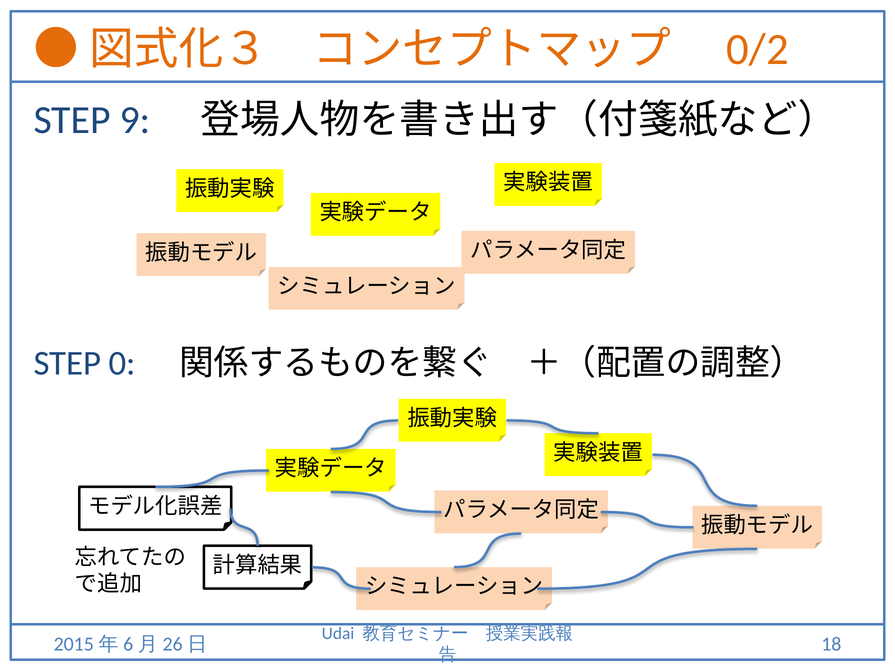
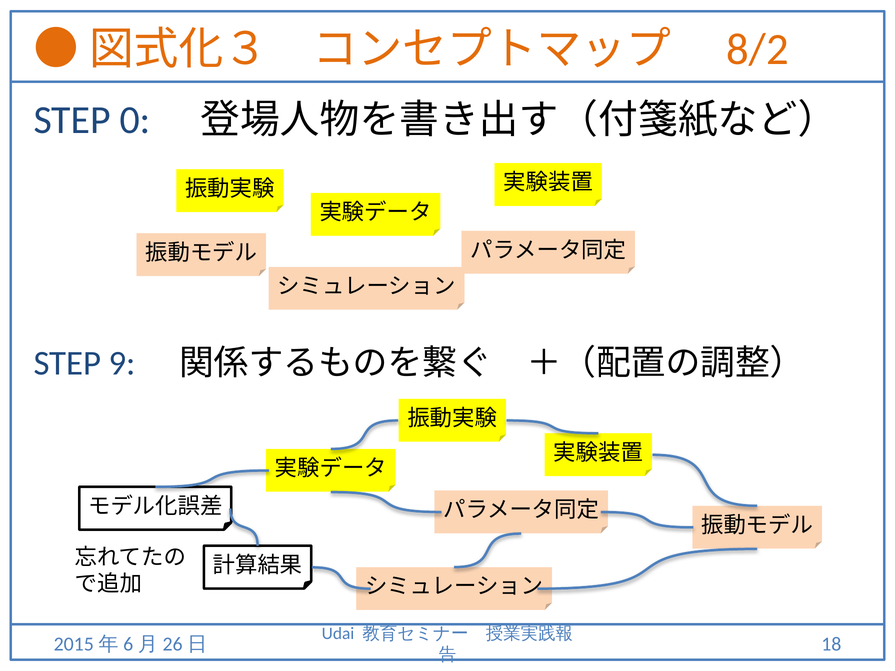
0/2: 0/2 -> 8/2
9: 9 -> 0
0: 0 -> 9
